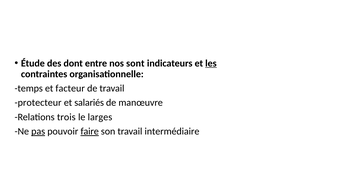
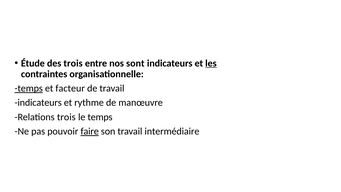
des dont: dont -> trois
temps at (29, 88) underline: none -> present
protecteur at (38, 103): protecteur -> indicateurs
salariés: salariés -> rythme
le larges: larges -> temps
pas underline: present -> none
